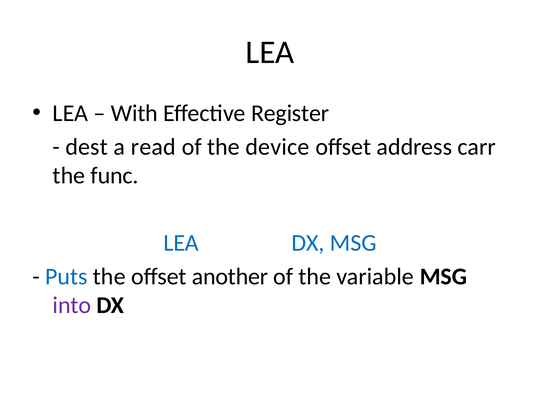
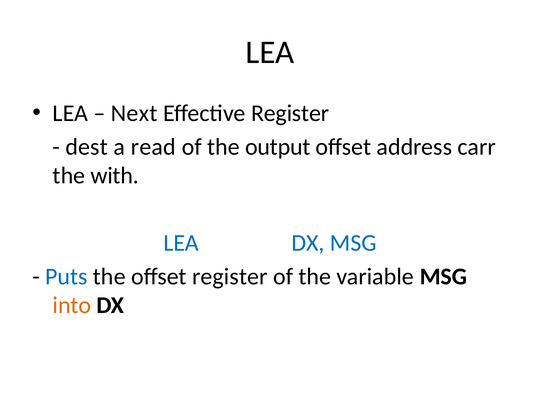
With: With -> Next
device: device -> output
func: func -> with
offset another: another -> register
into colour: purple -> orange
